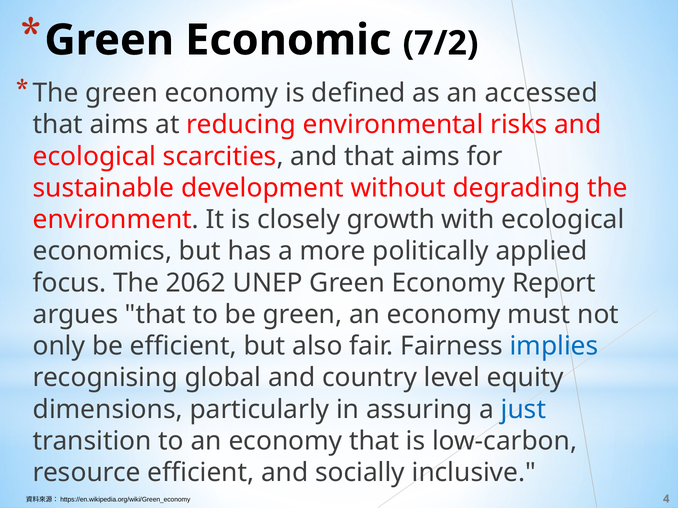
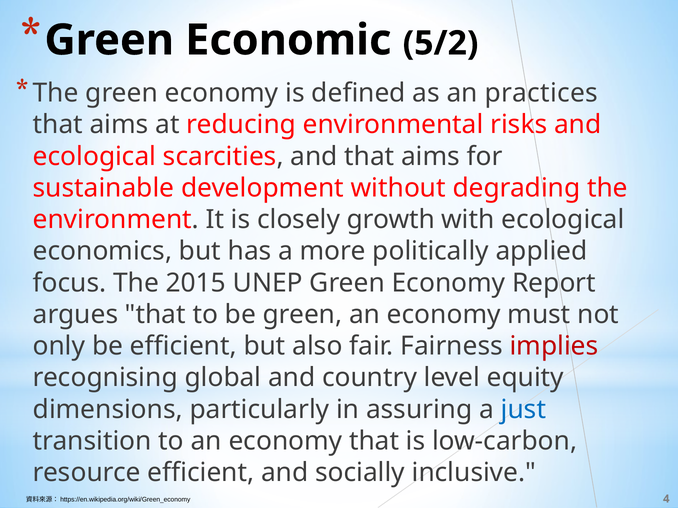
7/2: 7/2 -> 5/2
accessed: accessed -> practices
2062: 2062 -> 2015
implies colour: blue -> red
